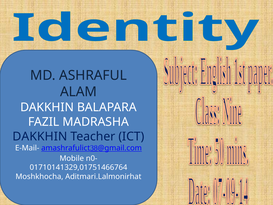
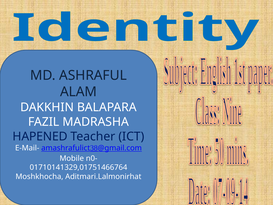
DAKKHIN at (40, 136): DAKKHIN -> HAPENED
